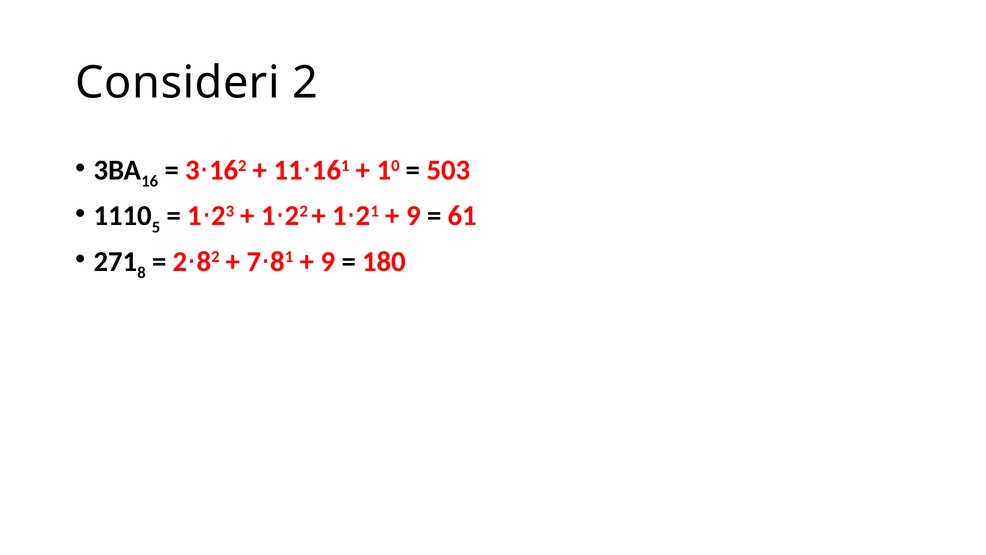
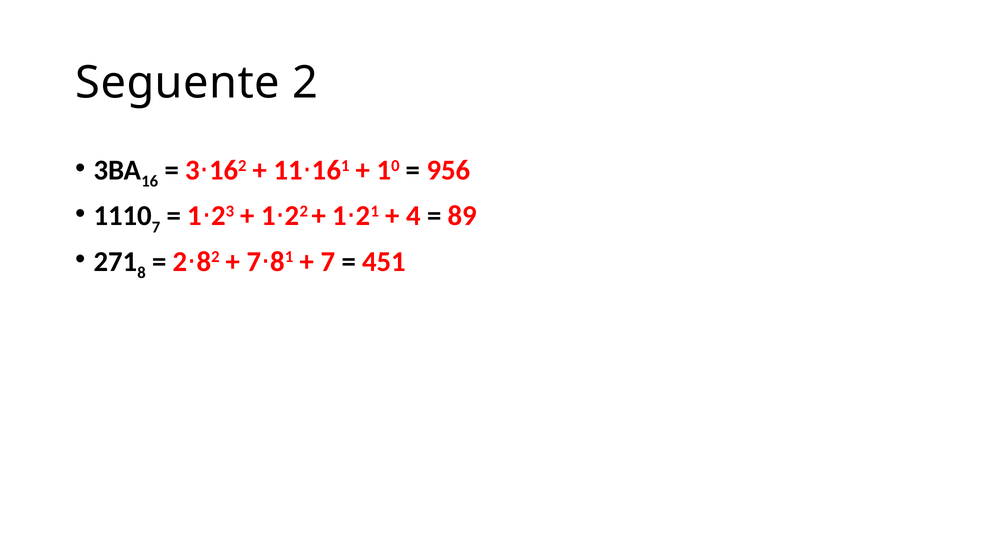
Consideri: Consideri -> Seguente
503: 503 -> 956
5 at (156, 227): 5 -> 7
9 at (413, 216): 9 -> 4
61: 61 -> 89
9 at (328, 261): 9 -> 7
180: 180 -> 451
